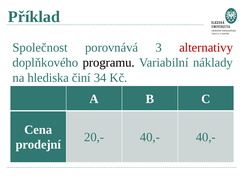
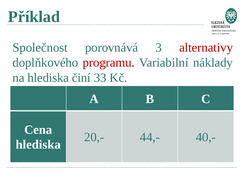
programu colour: black -> red
34: 34 -> 33
20,- 40,-: 40,- -> 44,-
prodejní at (38, 145): prodejní -> hlediska
